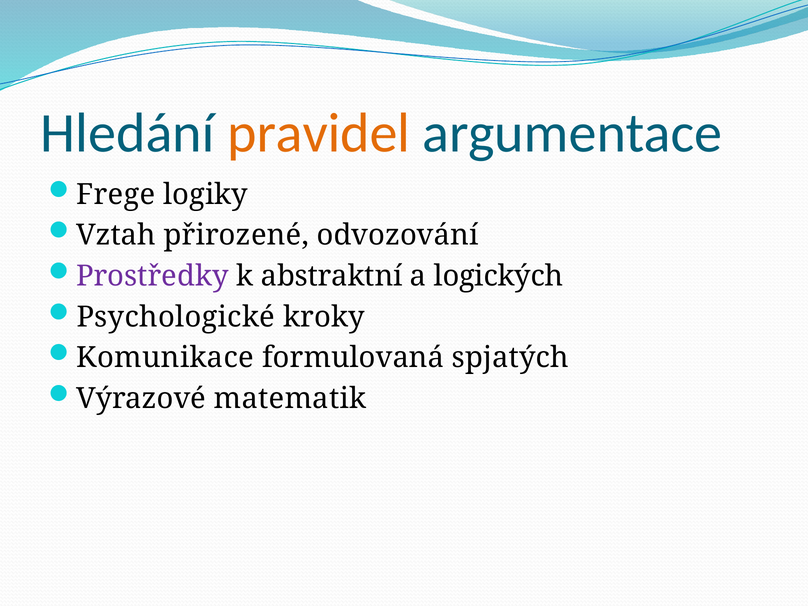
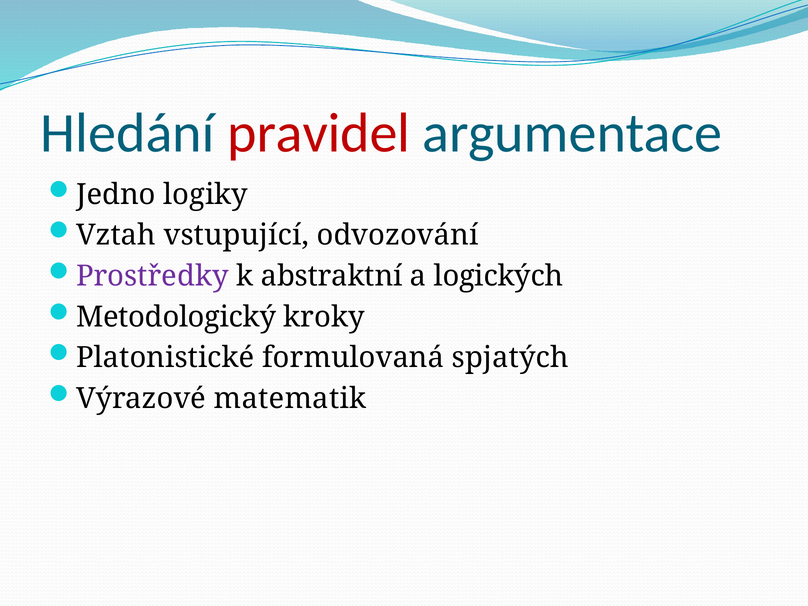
pravidel colour: orange -> red
Frege: Frege -> Jedno
přirozené: přirozené -> vstupující
Psychologické: Psychologické -> Metodologický
Komunikace: Komunikace -> Platonistické
